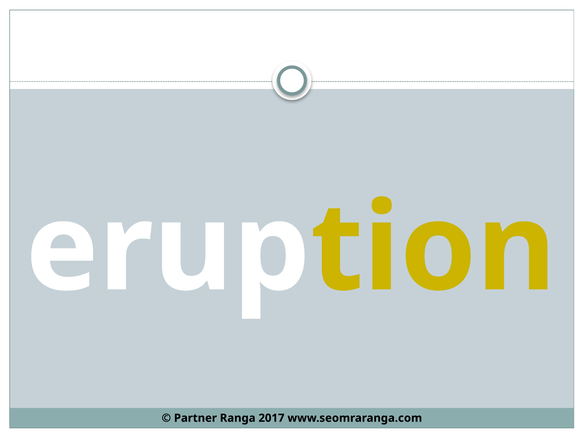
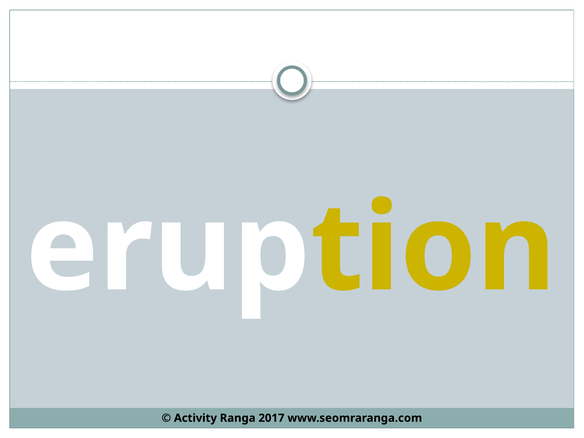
Partner: Partner -> Activity
